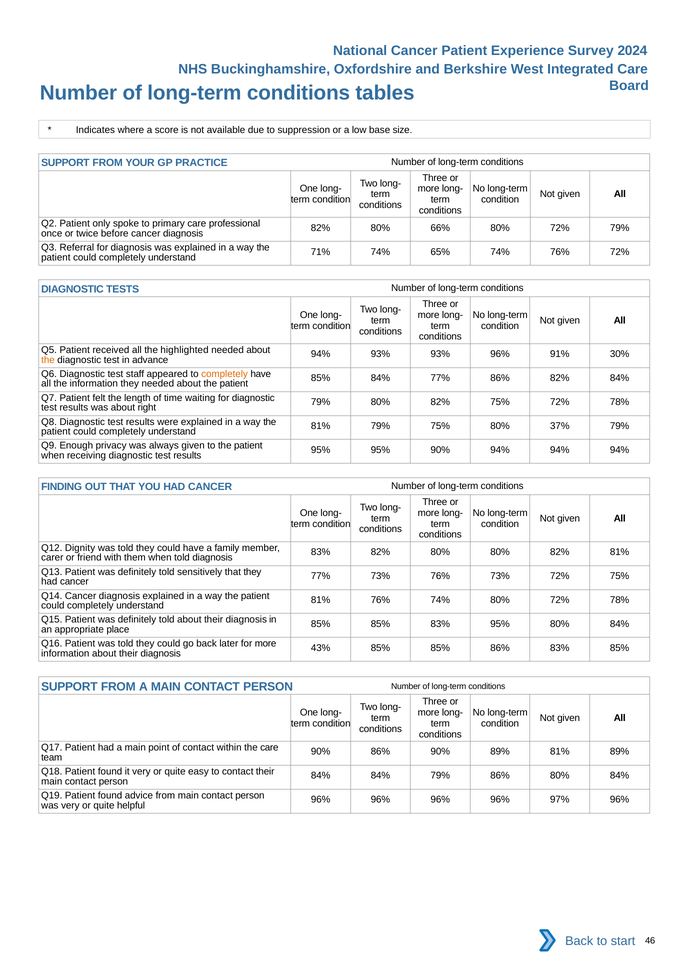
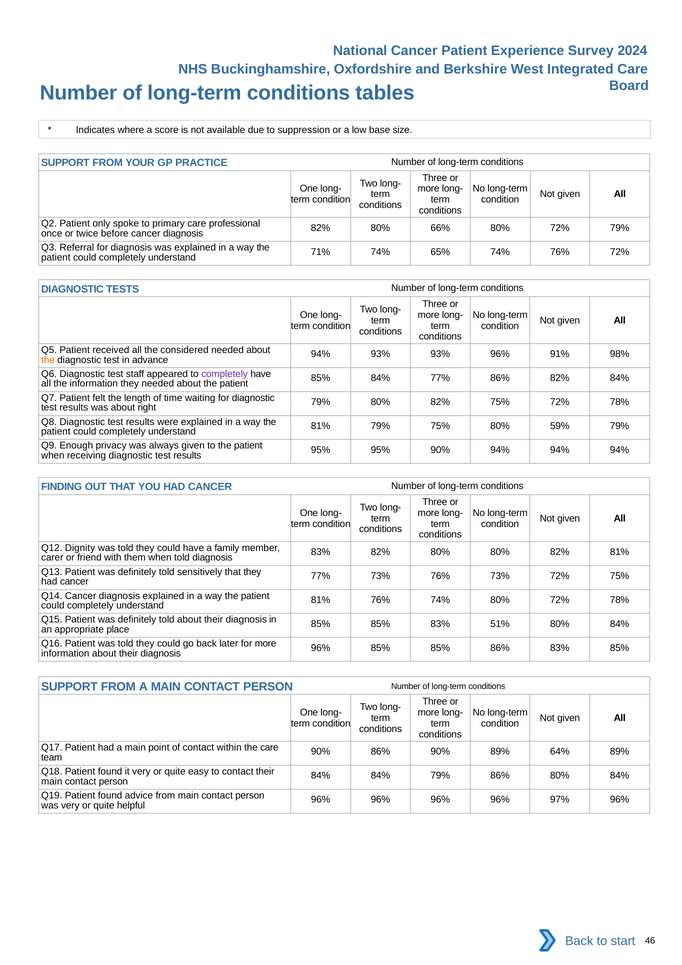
highlighted: highlighted -> considered
30%: 30% -> 98%
completely at (225, 374) colour: orange -> purple
37%: 37% -> 59%
83% 95%: 95% -> 51%
43% at (321, 648): 43% -> 96%
89% 81%: 81% -> 64%
